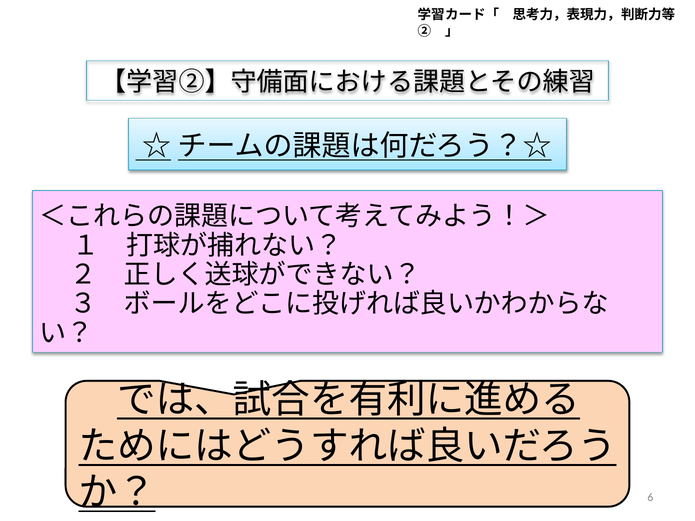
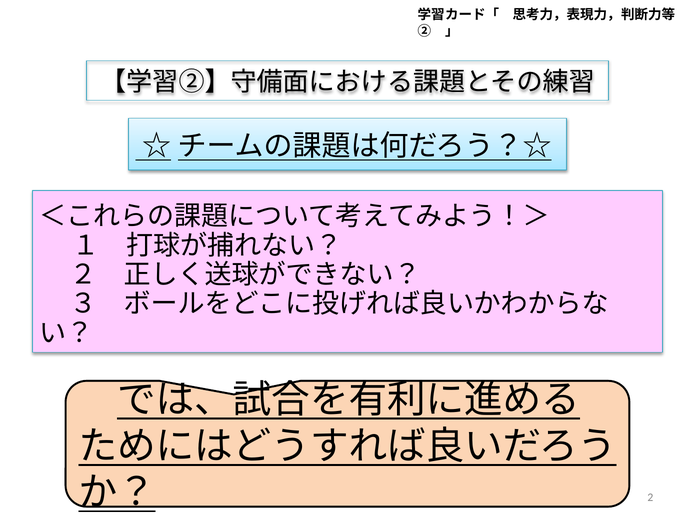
6: 6 -> 2
